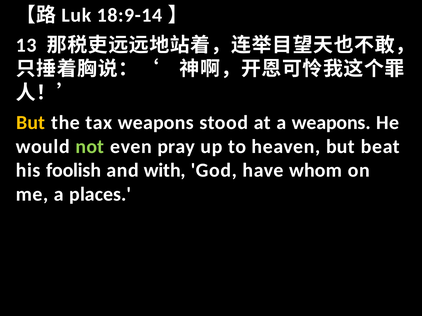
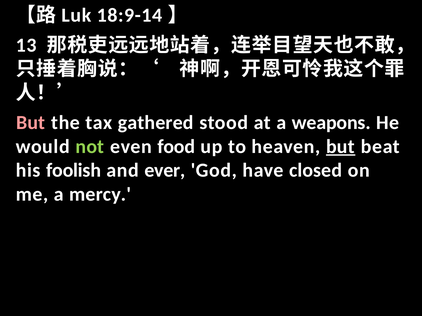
But at (31, 123) colour: yellow -> pink
tax weapons: weapons -> gathered
pray: pray -> food
but at (340, 147) underline: none -> present
with: with -> ever
whom: whom -> closed
places: places -> mercy
